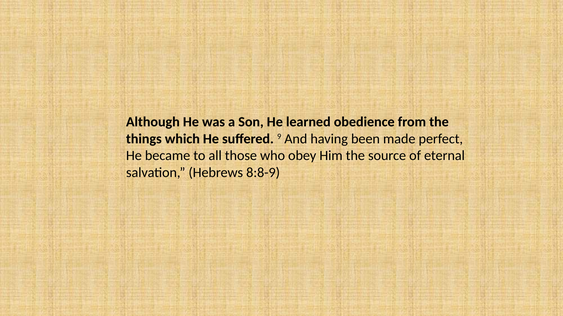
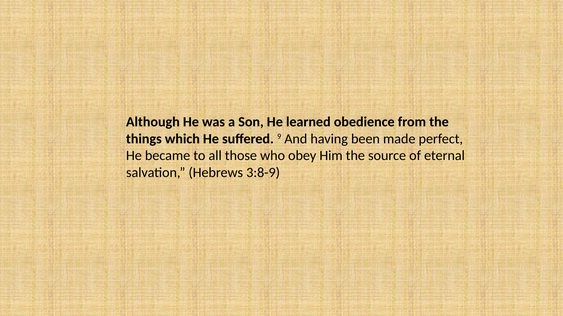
8:8-9: 8:8-9 -> 3:8-9
